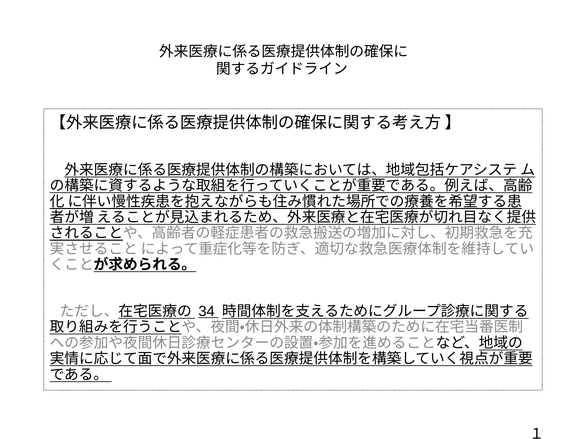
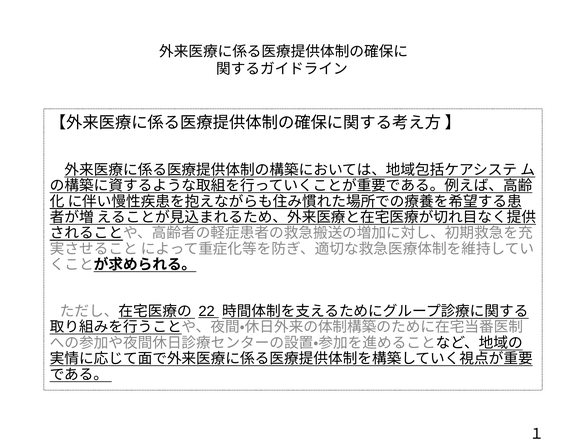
34: 34 -> 22
